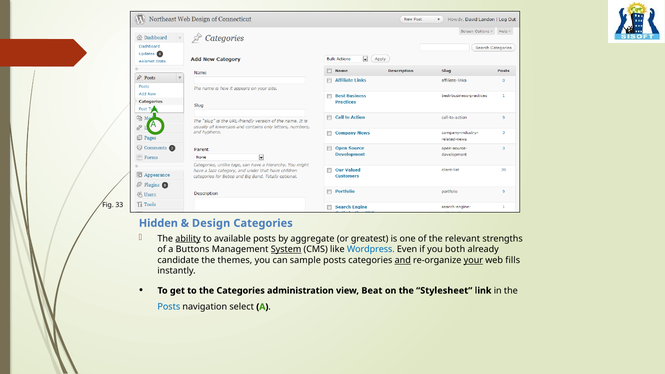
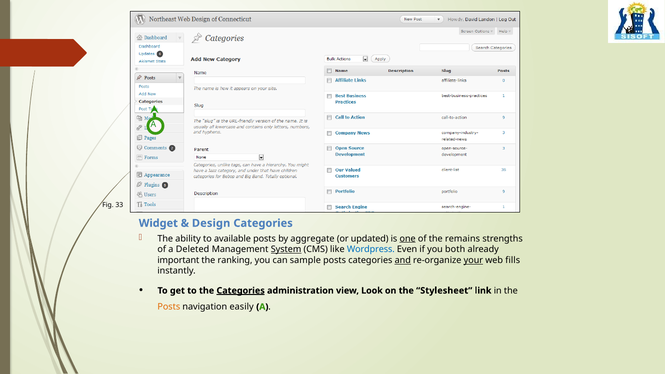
Hidden: Hidden -> Widget
ability underline: present -> none
greatest: greatest -> updated
one underline: none -> present
relevant: relevant -> remains
Buttons: Buttons -> Deleted
candidate: candidate -> important
themes: themes -> ranking
Categories at (241, 291) underline: none -> present
Beat: Beat -> Look
Posts at (169, 307) colour: blue -> orange
select: select -> easily
